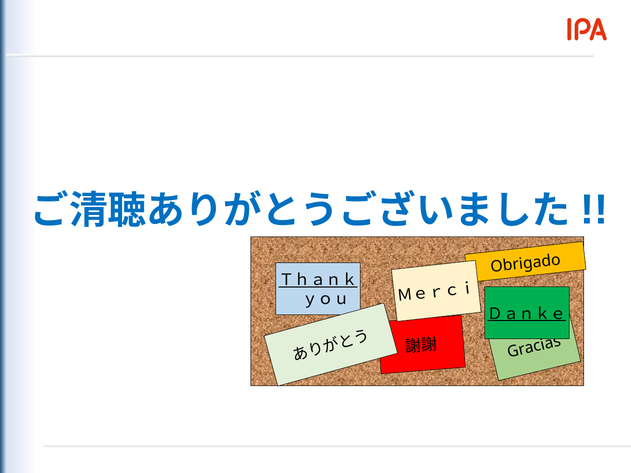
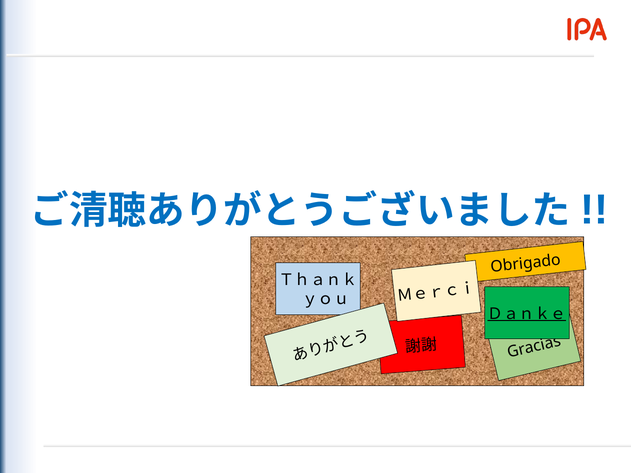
Ｔｈａｎｋ underline: present -> none
